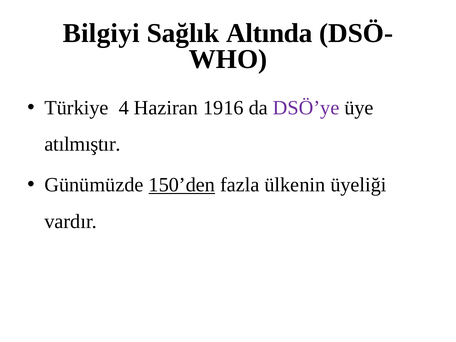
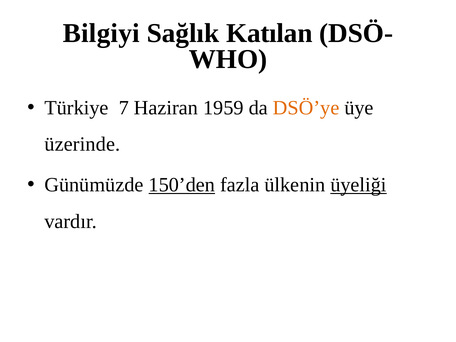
Altında: Altında -> Katılan
4: 4 -> 7
1916: 1916 -> 1959
DSÖ’ye colour: purple -> orange
atılmıştır: atılmıştır -> üzerinde
üyeliği underline: none -> present
